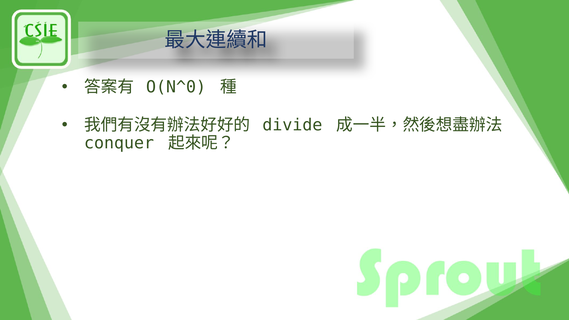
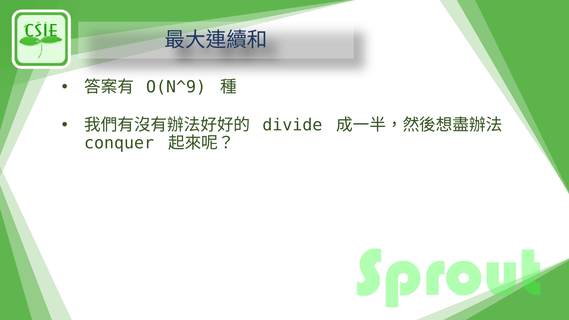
O(N^0: O(N^0 -> O(N^9
